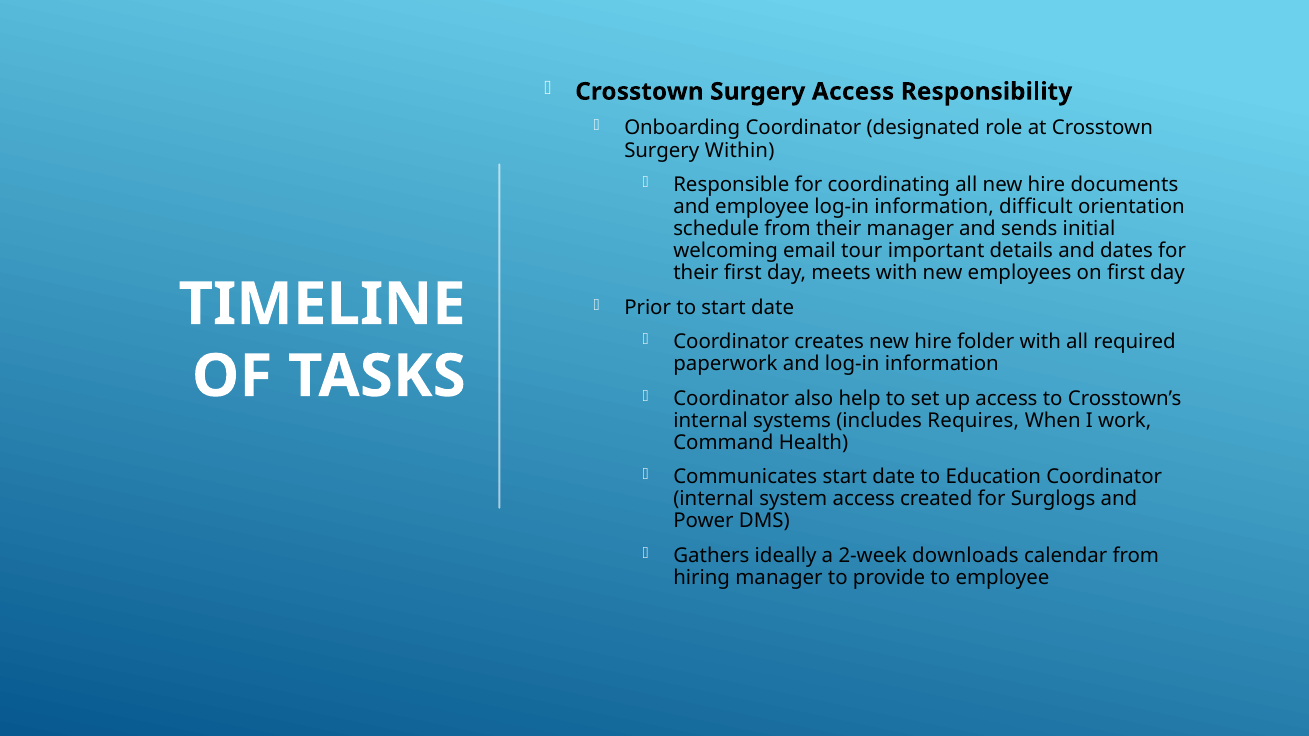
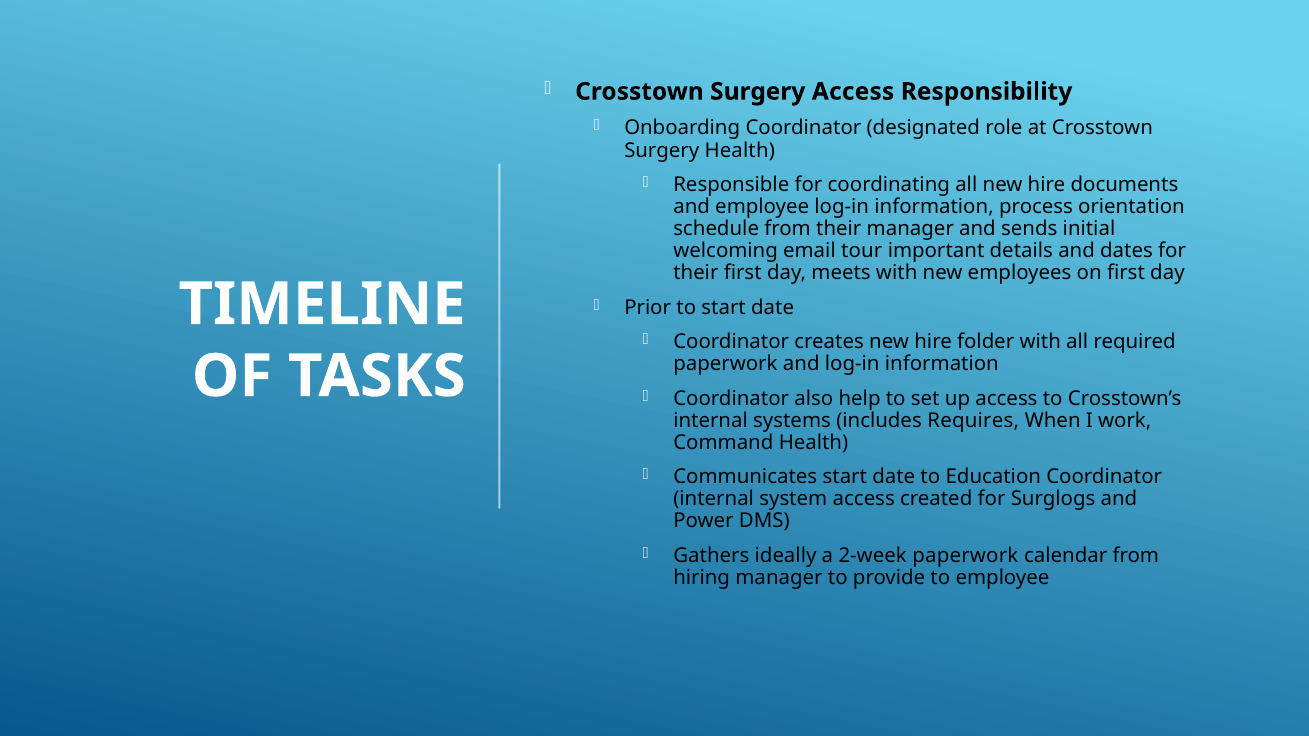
Surgery Within: Within -> Health
difficult: difficult -> process
2-week downloads: downloads -> paperwork
